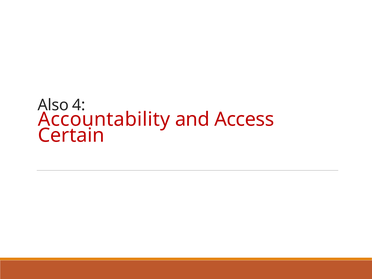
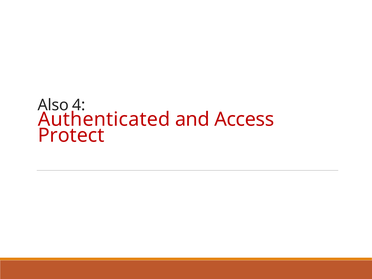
Accountability: Accountability -> Authenticated
Certain: Certain -> Protect
